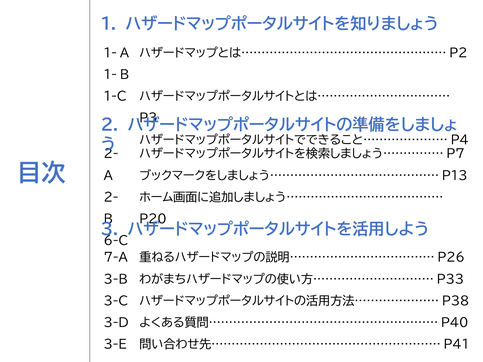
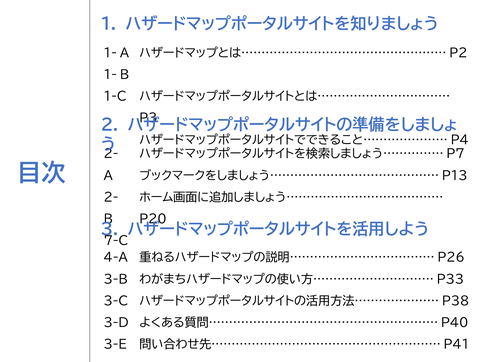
6-C: 6-C -> 7-C
7-A: 7-A -> 4-A
